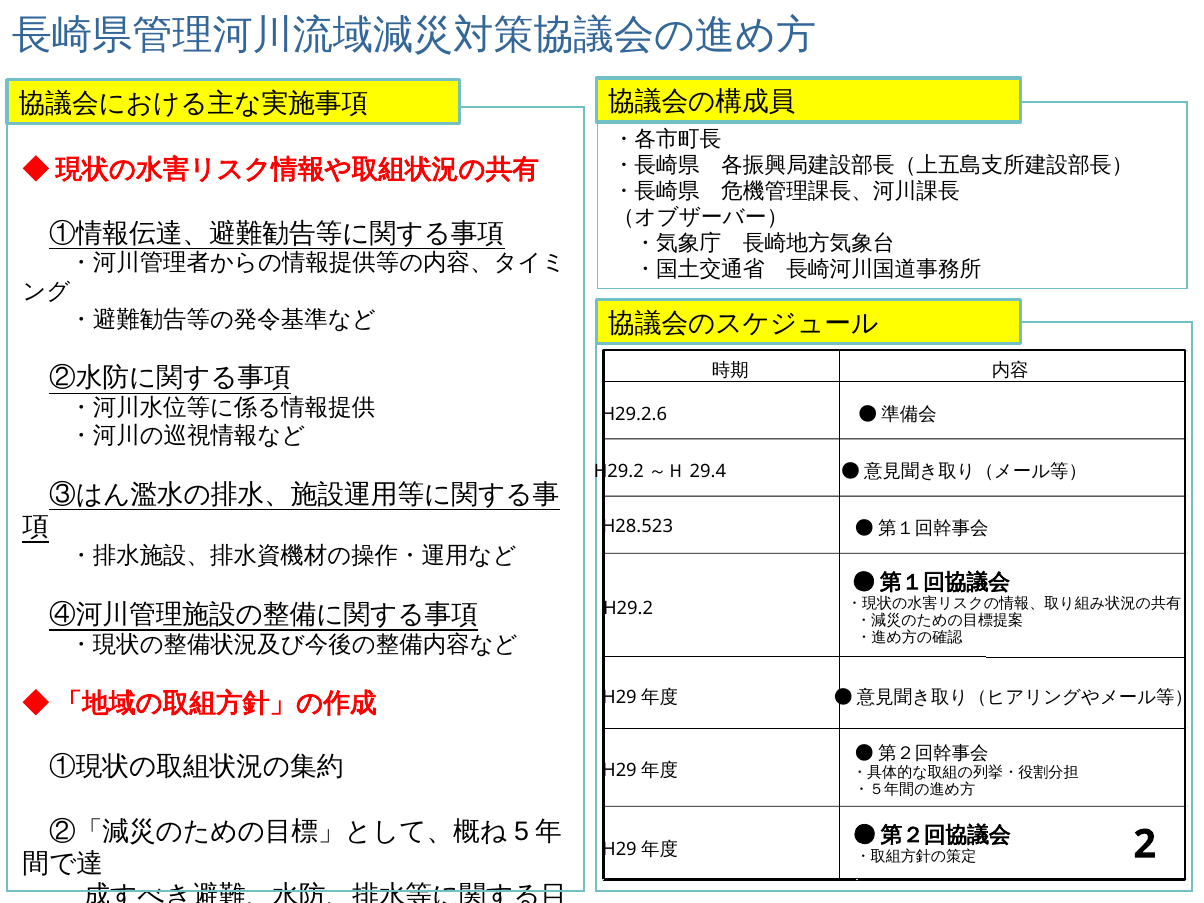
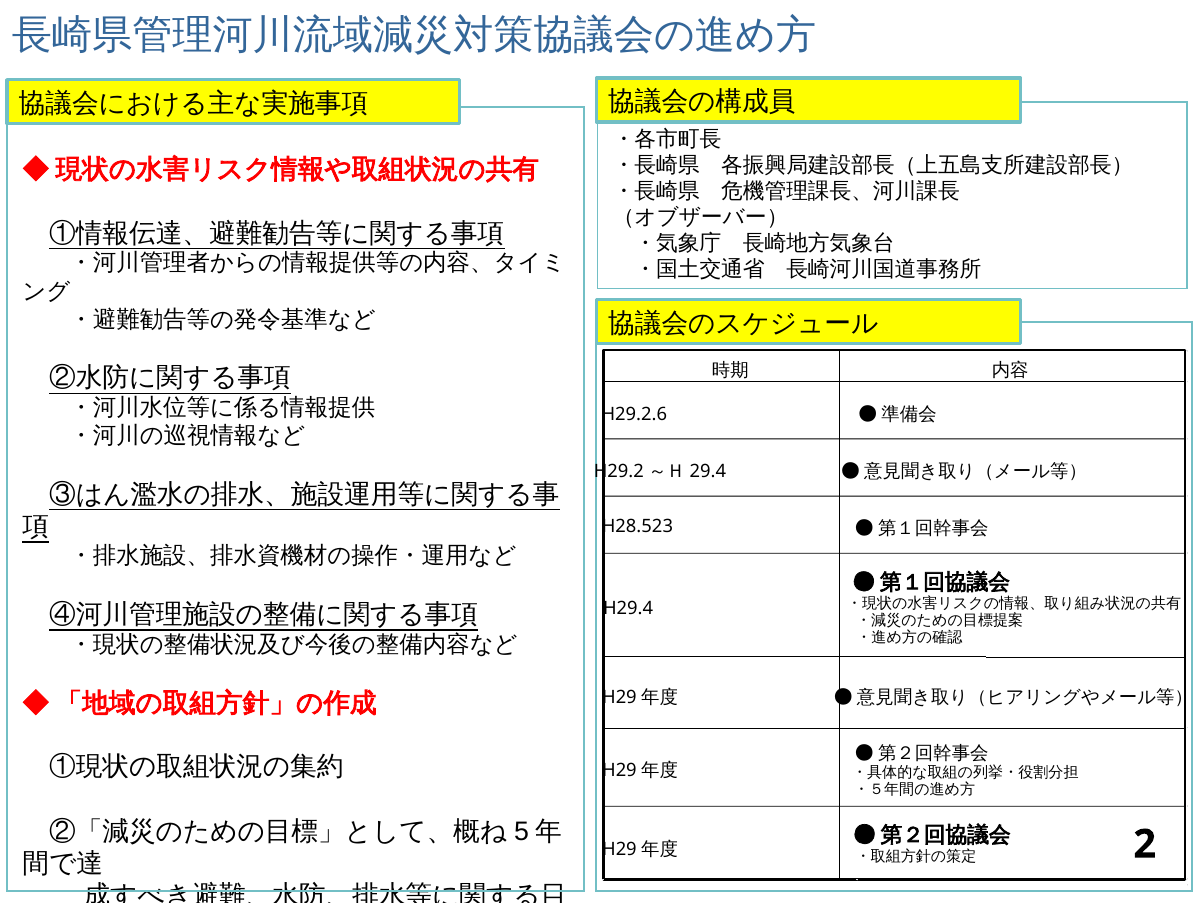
H29.2: H29.2 -> H29.4
